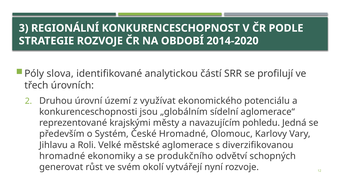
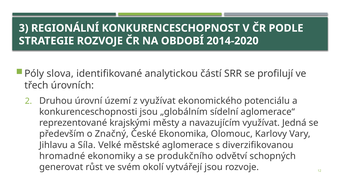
navazujícím pohledu: pohledu -> využívat
Systém: Systém -> Značný
České Hromadné: Hromadné -> Ekonomika
Roli: Roli -> Síla
vytvářejí nyní: nyní -> jsou
